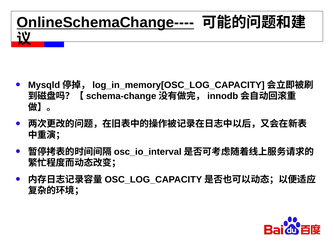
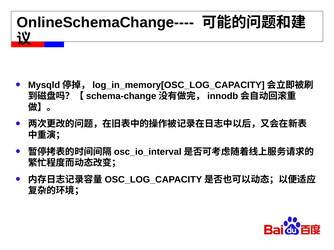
OnlineSchemaChange---- underline: present -> none
